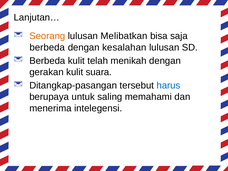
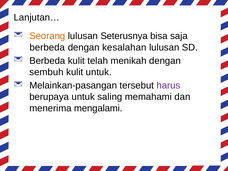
Melibatkan: Melibatkan -> Seterusnya
gerakan: gerakan -> sembuh
kulit suara: suara -> untuk
Ditangkap-pasangan: Ditangkap-pasangan -> Melainkan-pasangan
harus colour: blue -> purple
intelegensi: intelegensi -> mengalami
